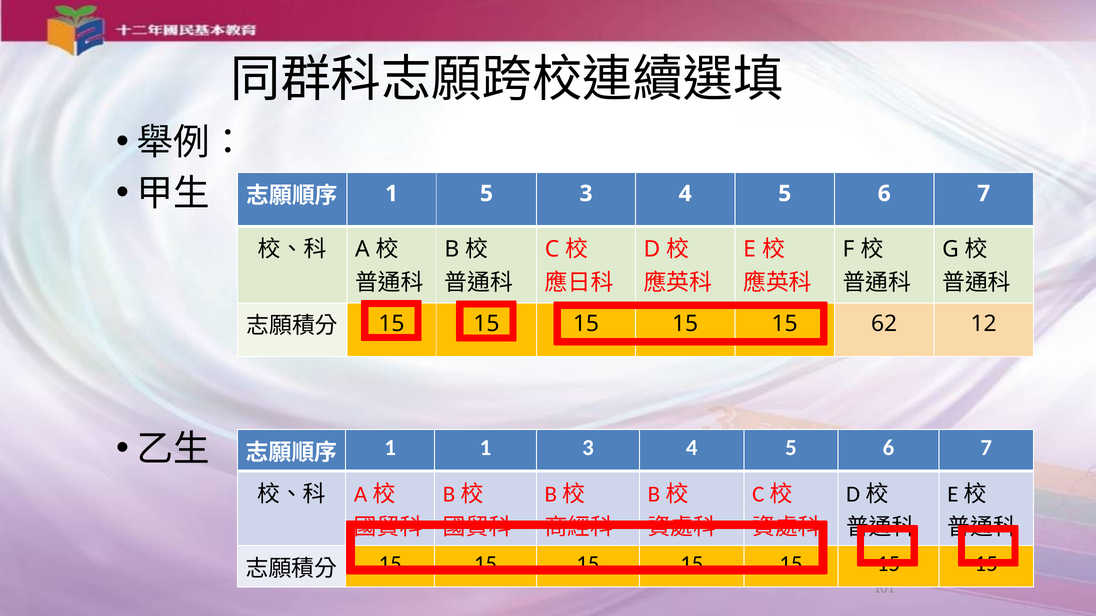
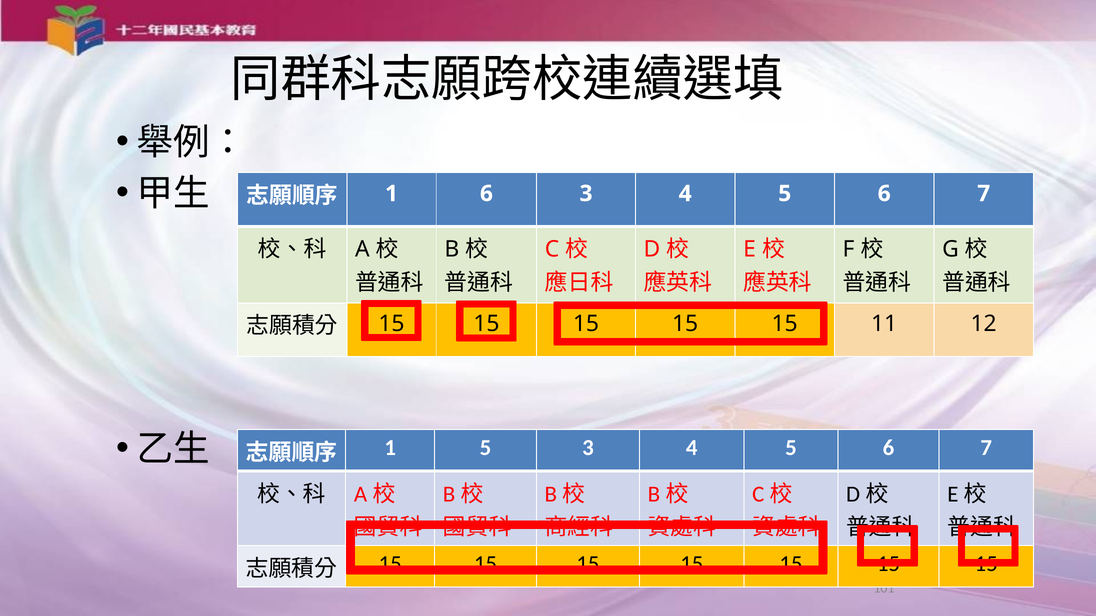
1 5: 5 -> 6
62: 62 -> 11
1 1: 1 -> 5
